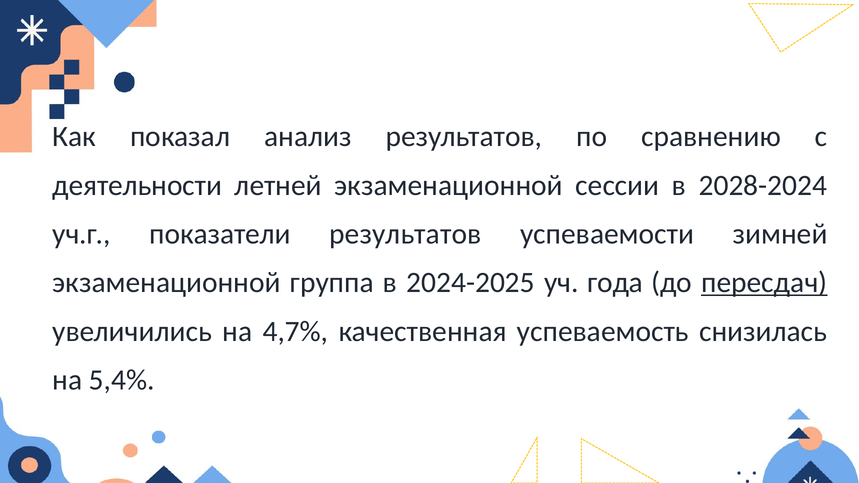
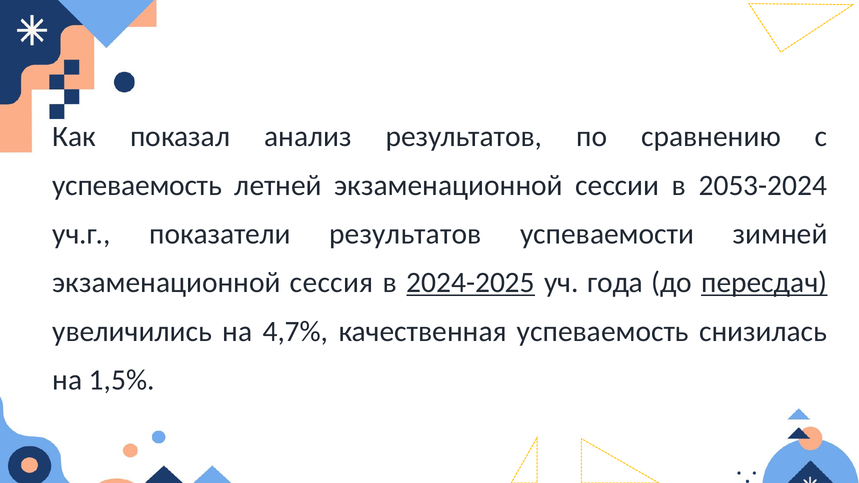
деятельности at (137, 185): деятельности -> успеваемость
2028-2024: 2028-2024 -> 2053-2024
группа: группа -> сессия
2024-2025 underline: none -> present
5,4%: 5,4% -> 1,5%
